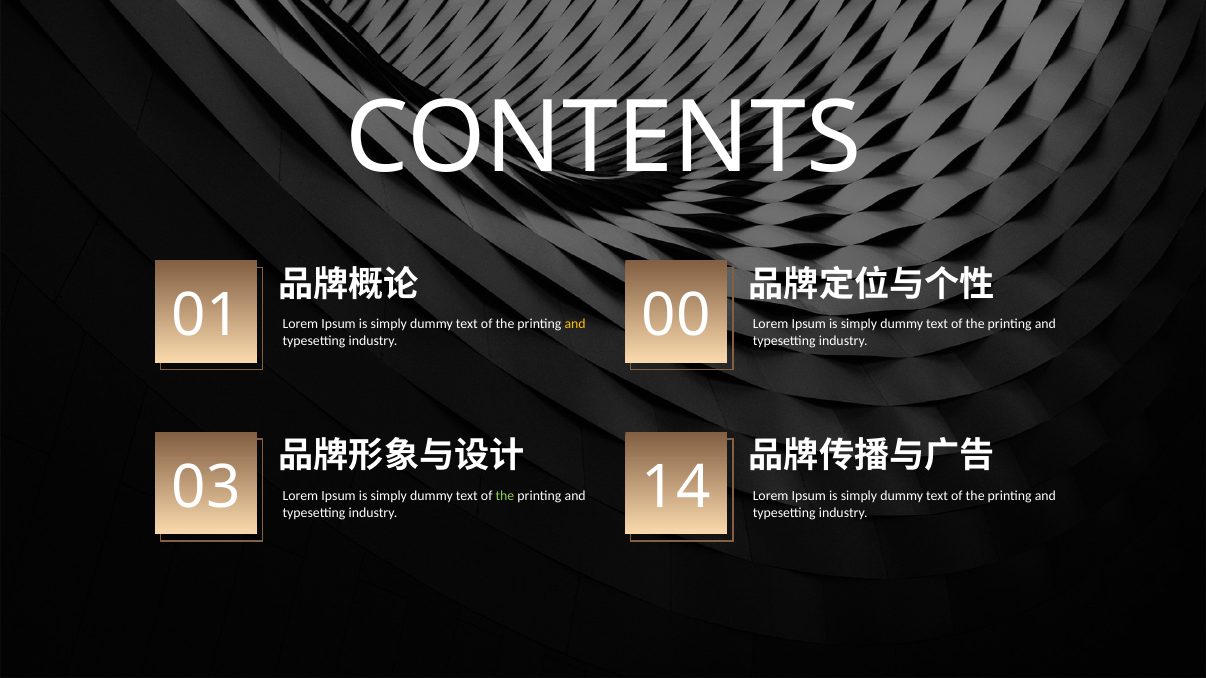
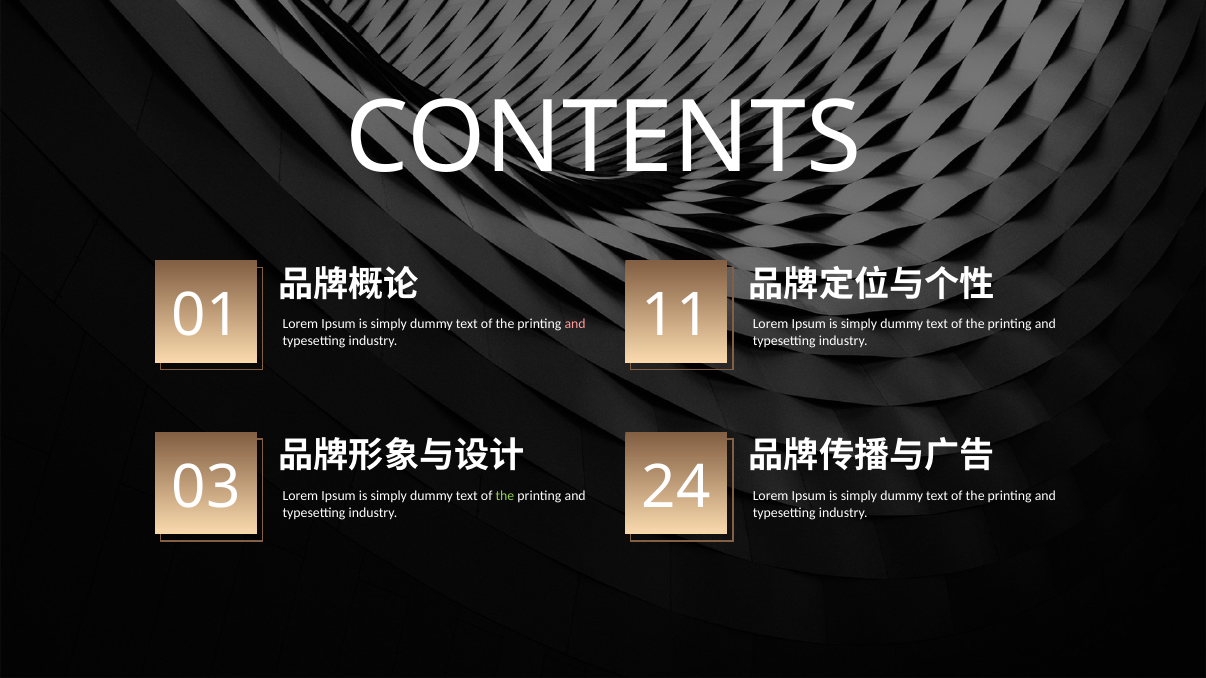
and at (575, 324) colour: yellow -> pink
00: 00 -> 11
14: 14 -> 24
